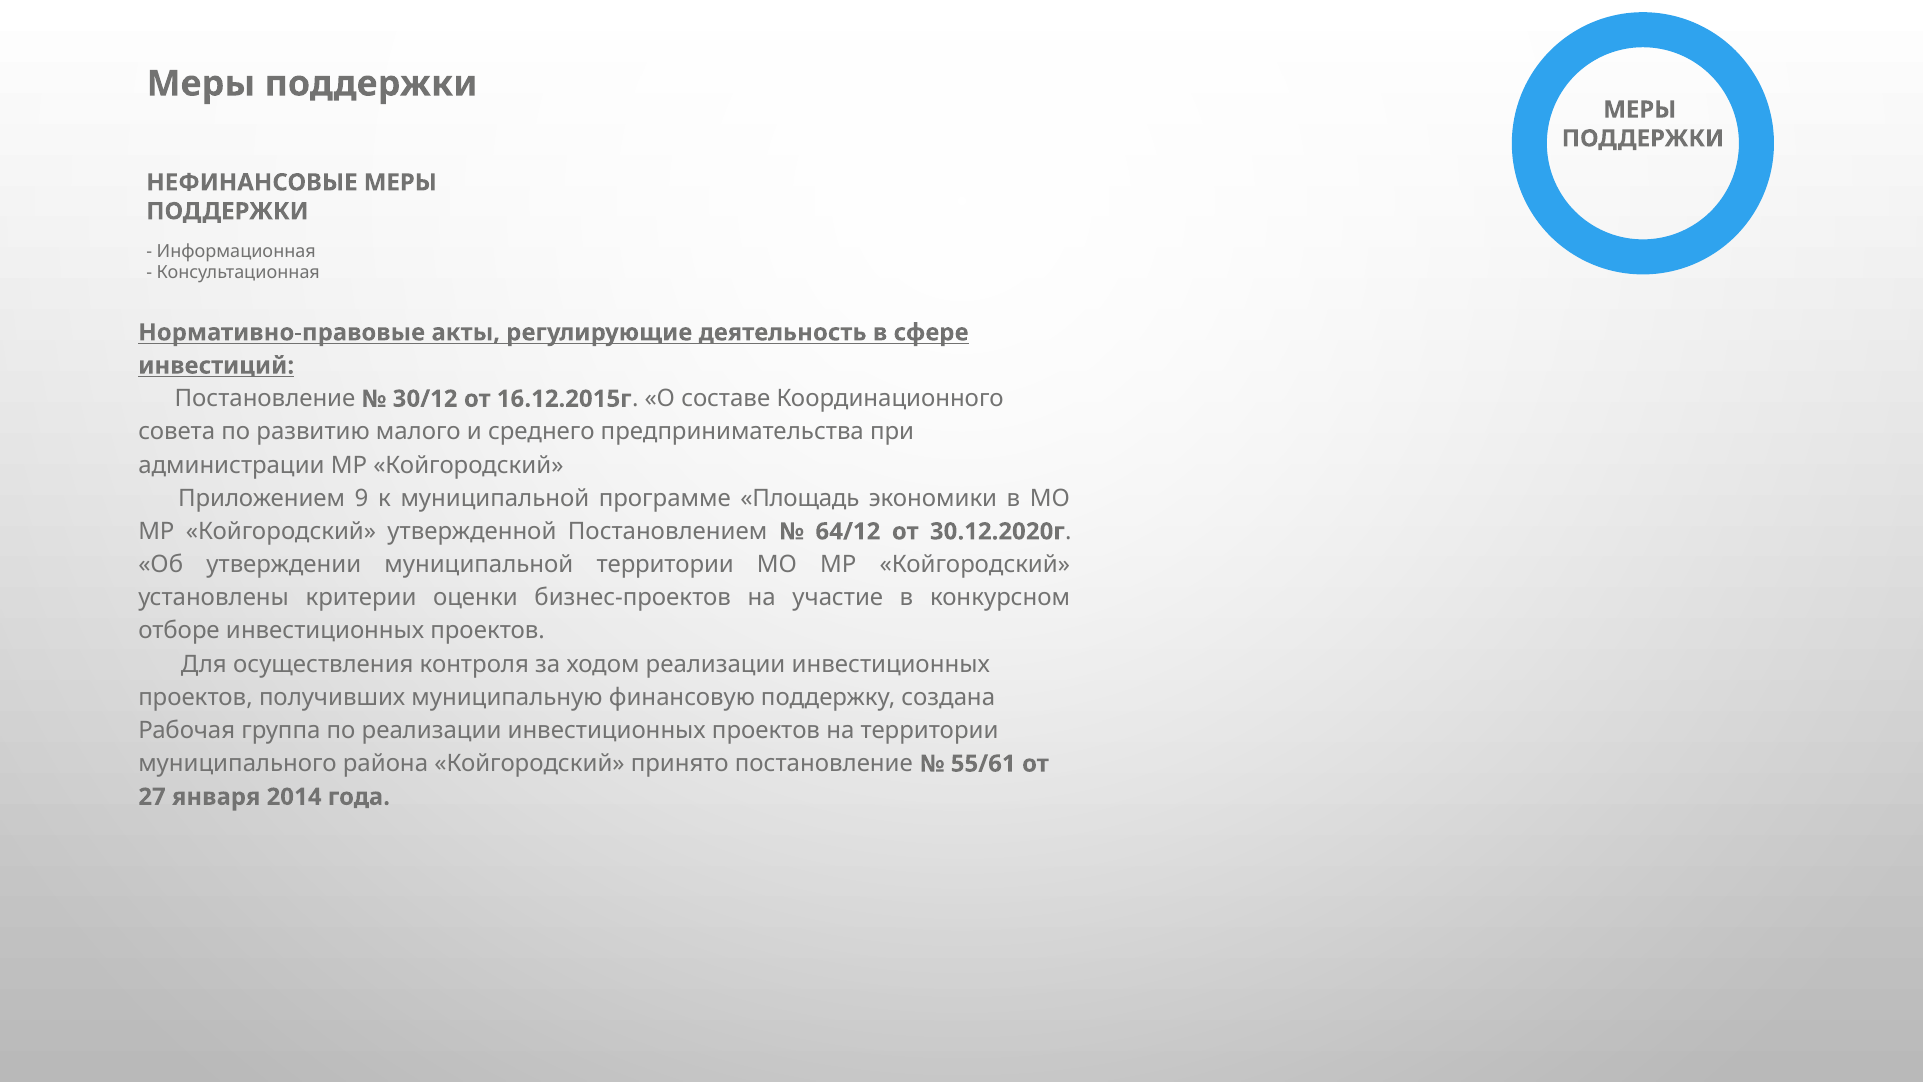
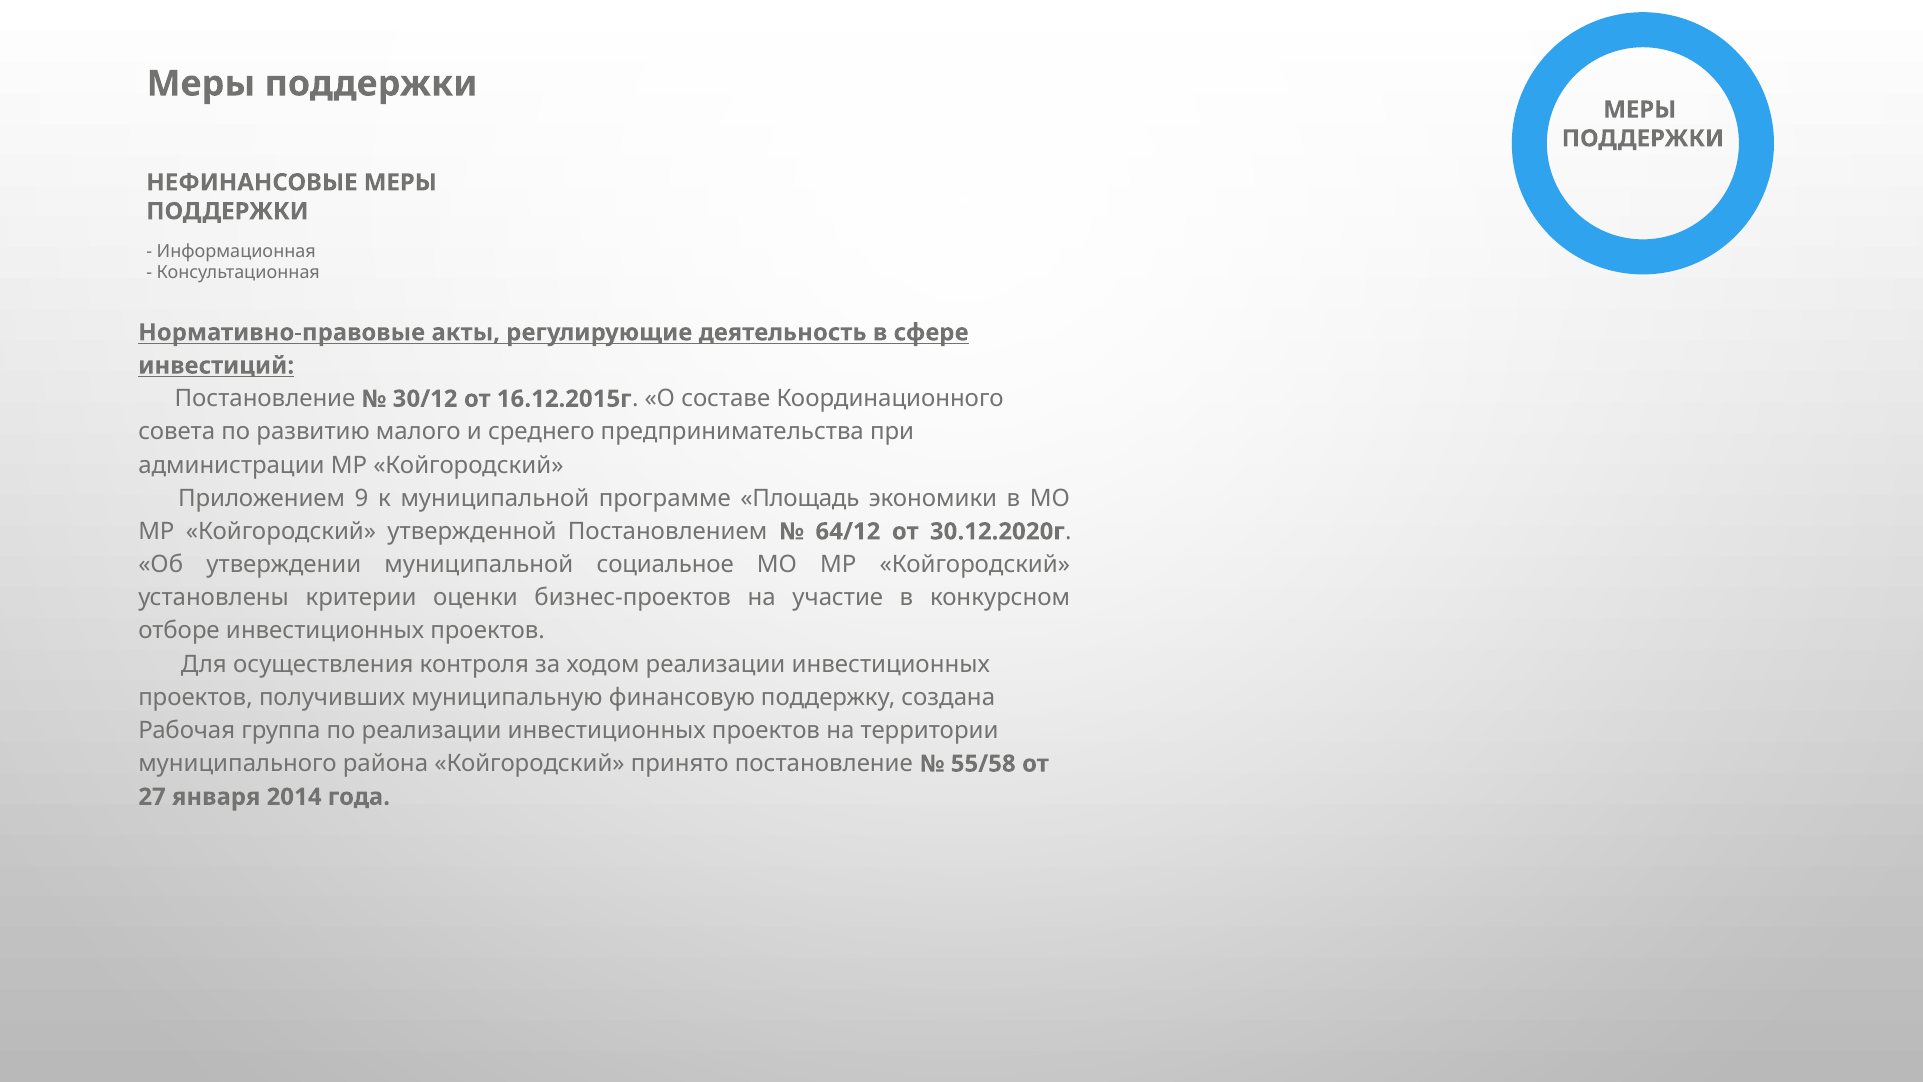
муниципальной территории: территории -> социальное
55/61: 55/61 -> 55/58
